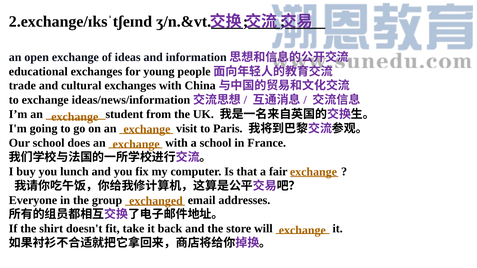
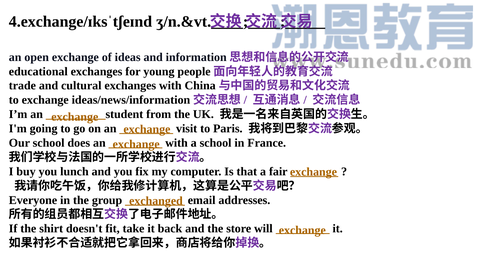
2.exchange/ɪksˈtʃeɪnd: 2.exchange/ɪksˈtʃeɪnd -> 4.exchange/ɪksˈtʃeɪnd
